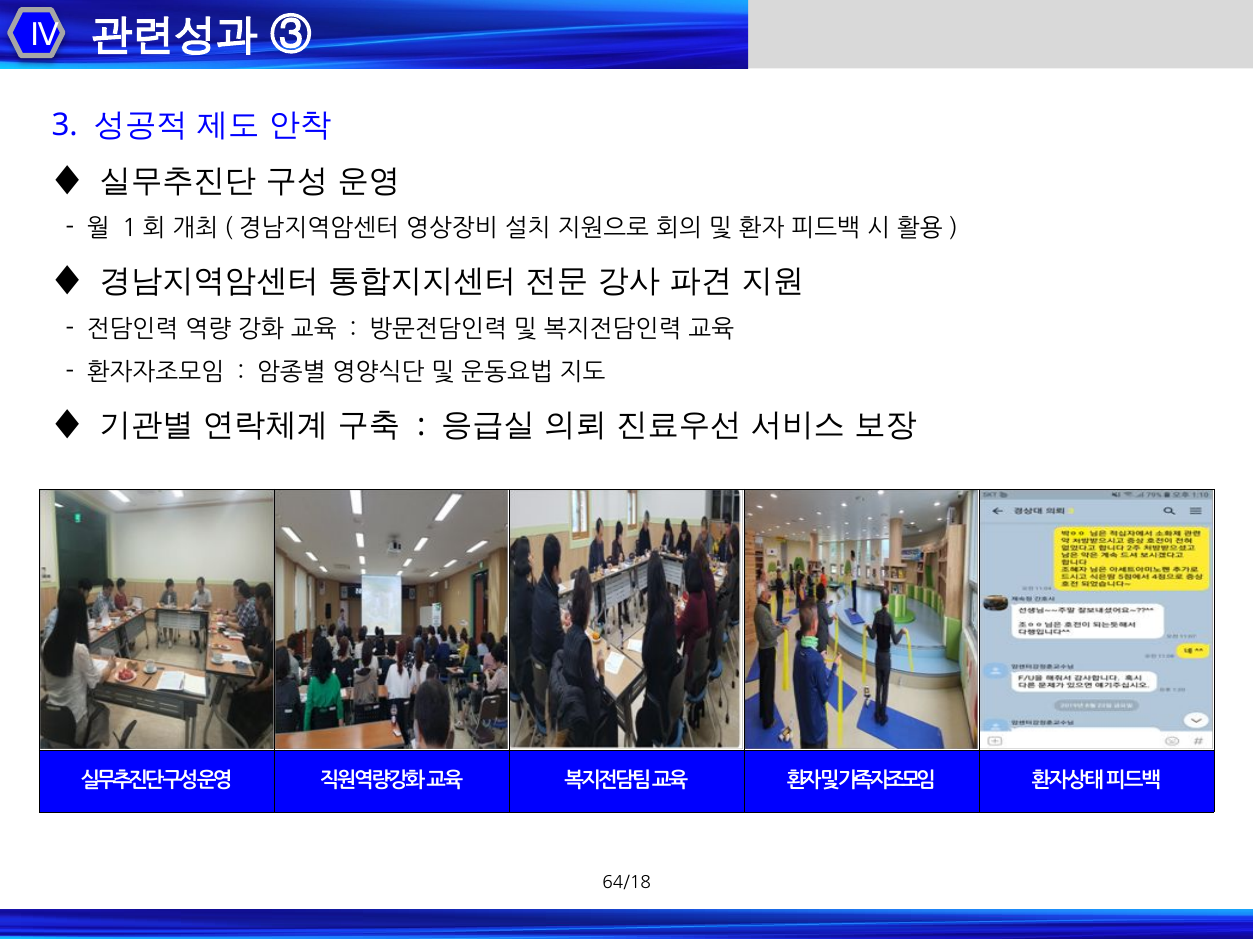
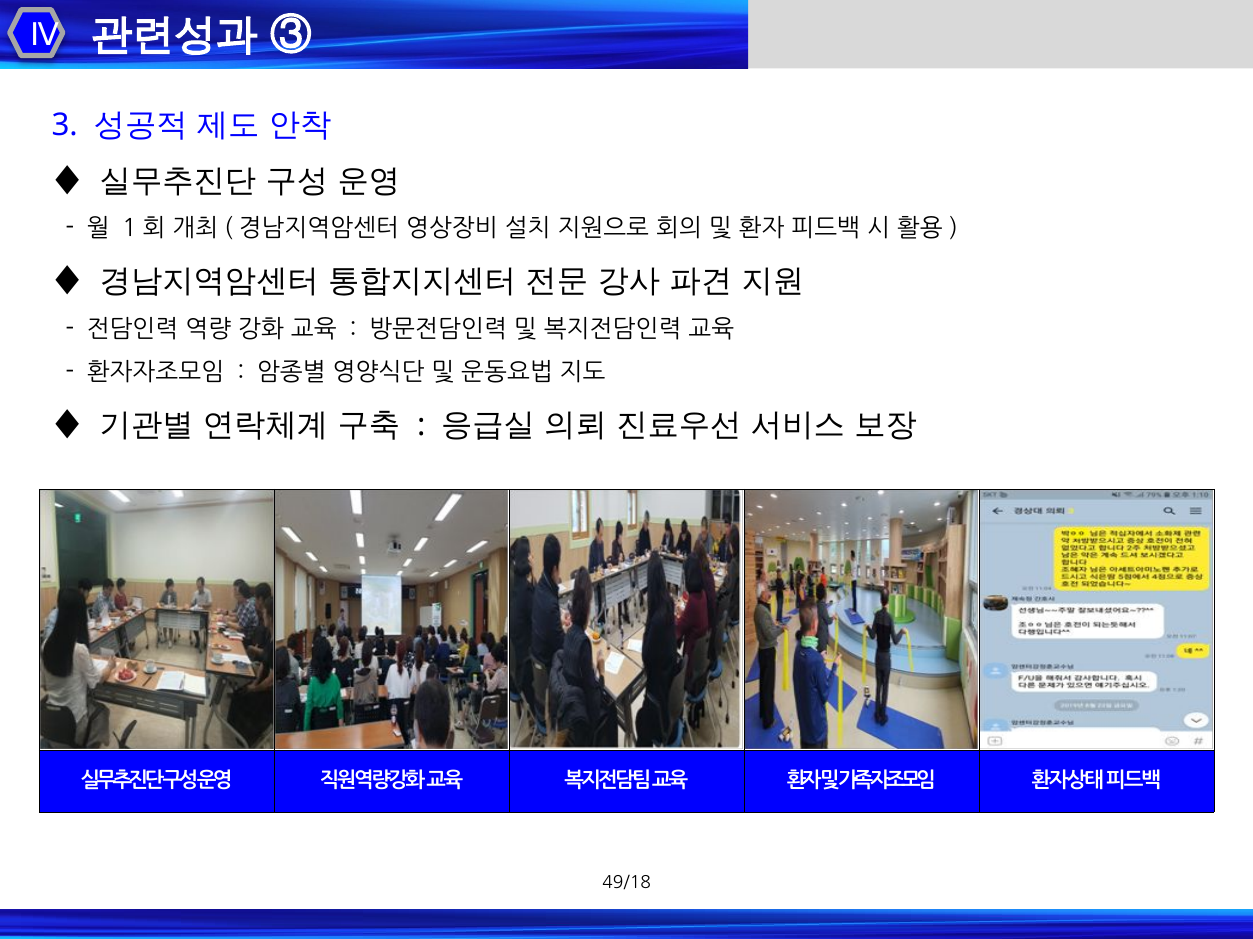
64/18: 64/18 -> 49/18
